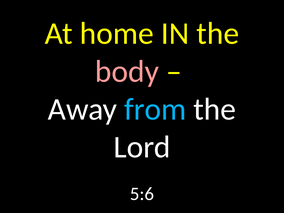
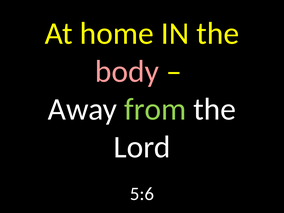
from colour: light blue -> light green
